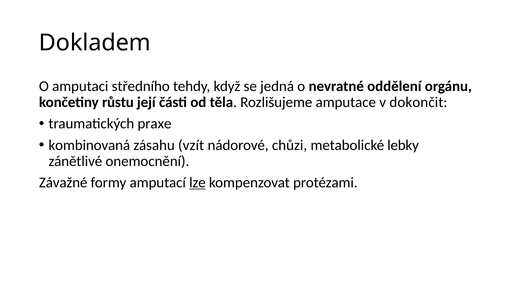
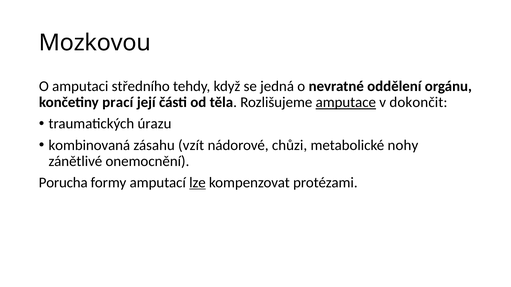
Dokladem: Dokladem -> Mozkovou
růstu: růstu -> prací
amputace underline: none -> present
praxe: praxe -> úrazu
lebky: lebky -> nohy
Závažné: Závažné -> Porucha
